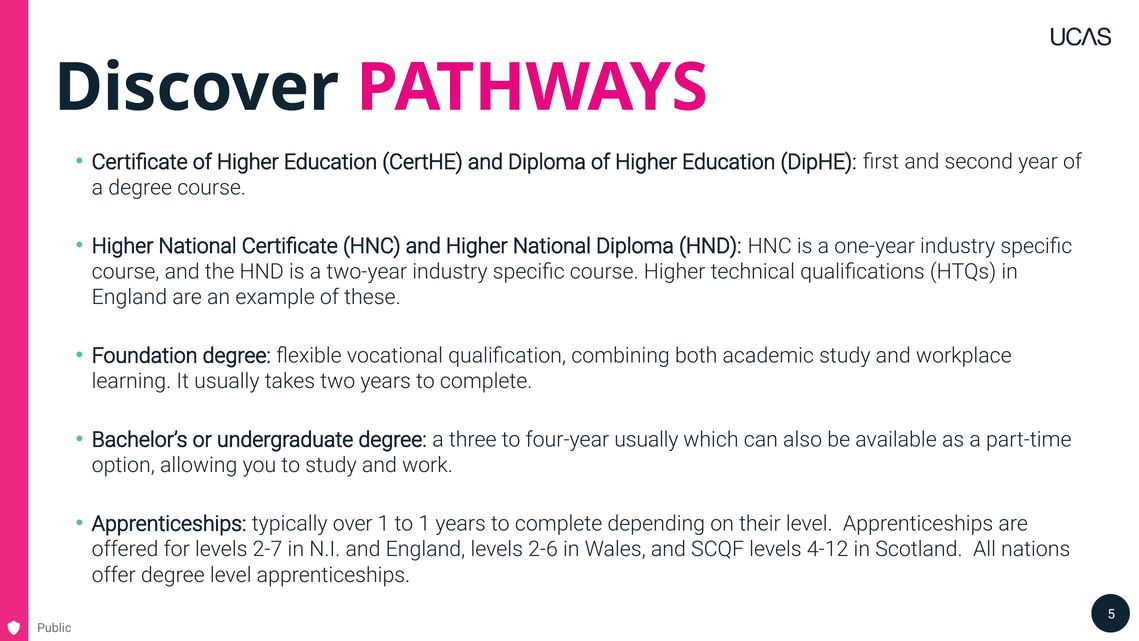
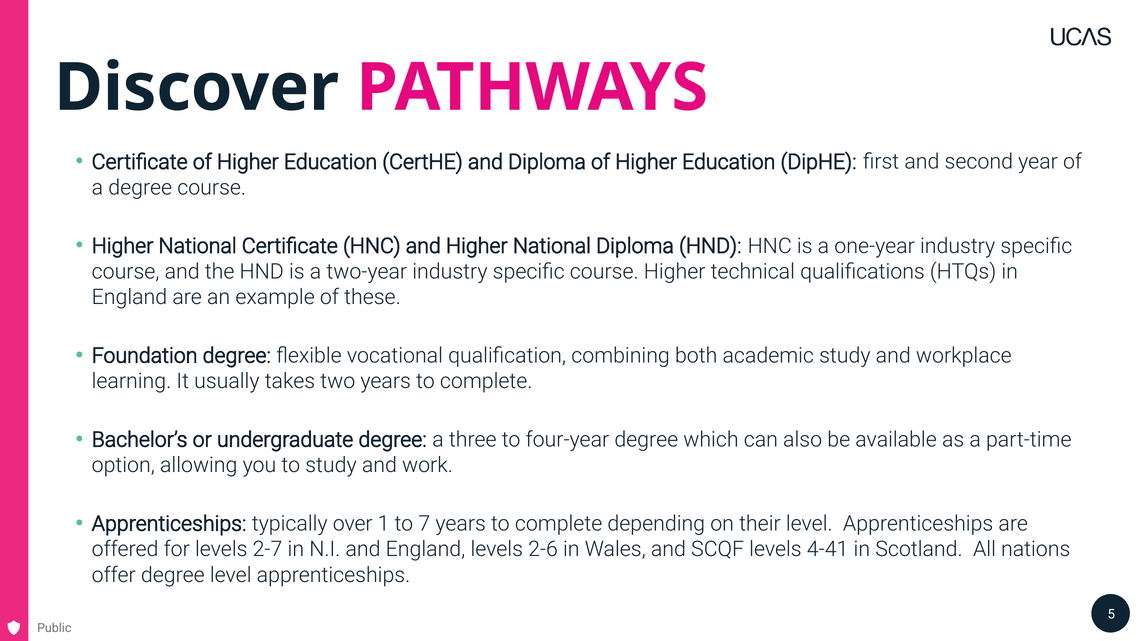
four-year usually: usually -> degree
to 1: 1 -> 7
4-12: 4-12 -> 4-41
